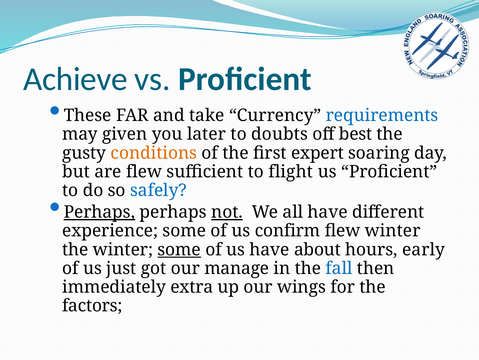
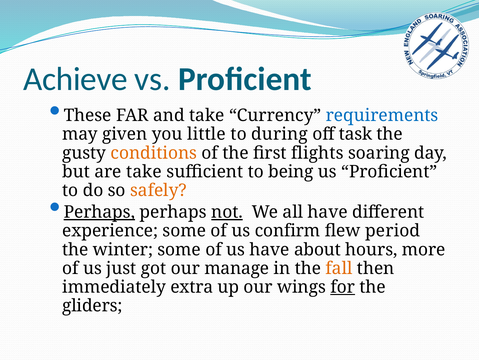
later: later -> little
doubts: doubts -> during
best: best -> task
expert: expert -> flights
are flew: flew -> take
flight: flight -> being
safely colour: blue -> orange
flew winter: winter -> period
some at (179, 249) underline: present -> none
early: early -> more
fall colour: blue -> orange
for underline: none -> present
factors: factors -> gliders
